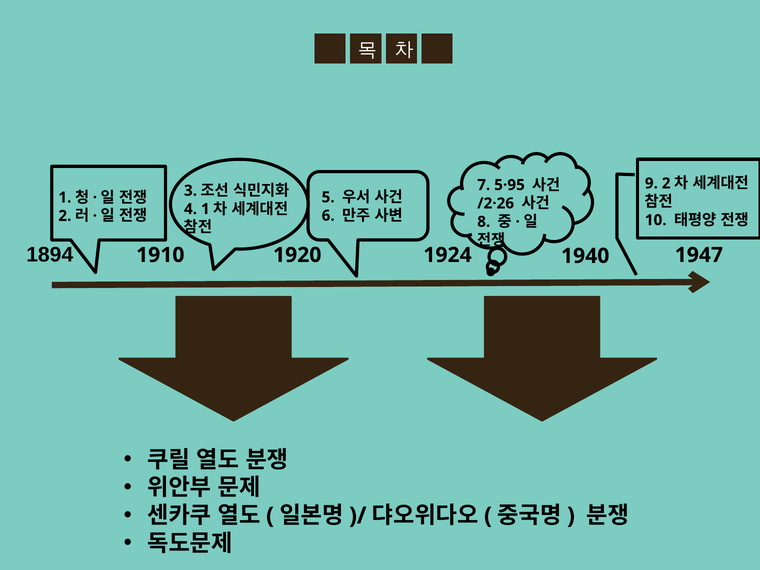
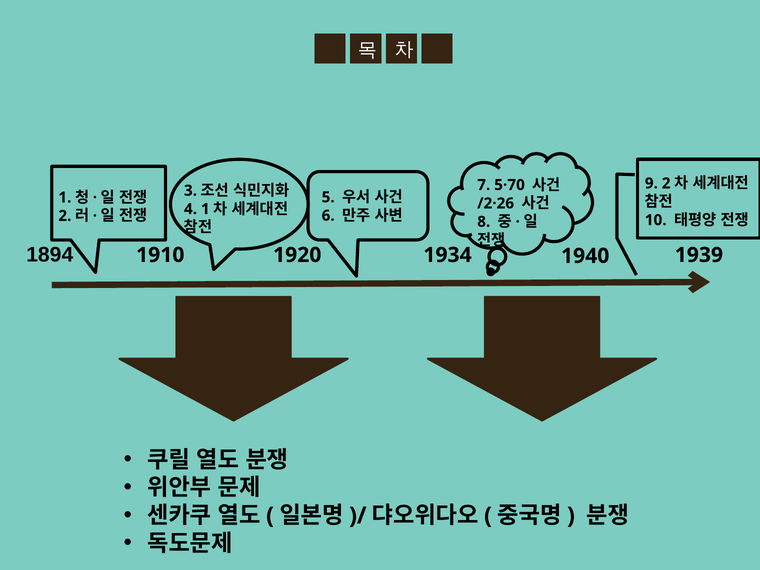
5·95: 5·95 -> 5·70
1947: 1947 -> 1939
1924: 1924 -> 1934
